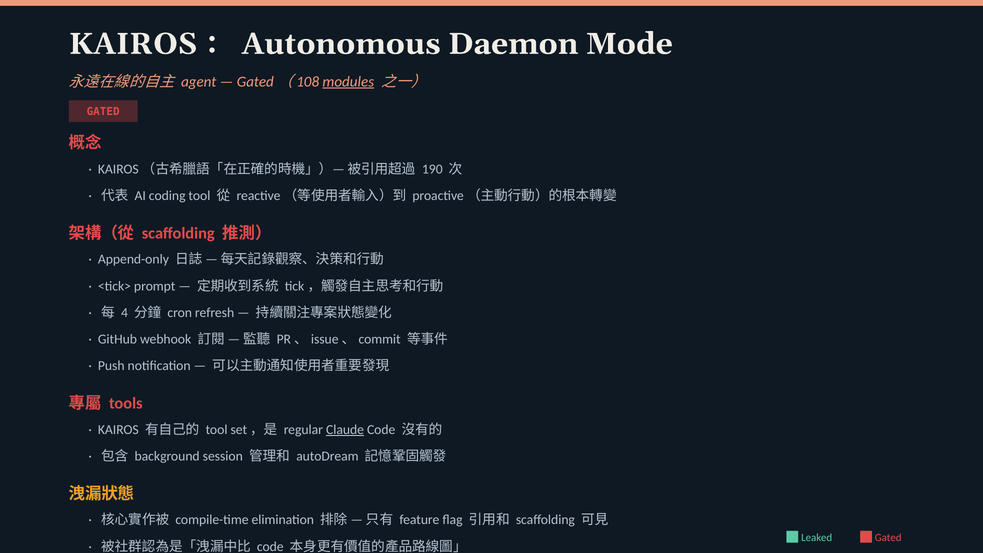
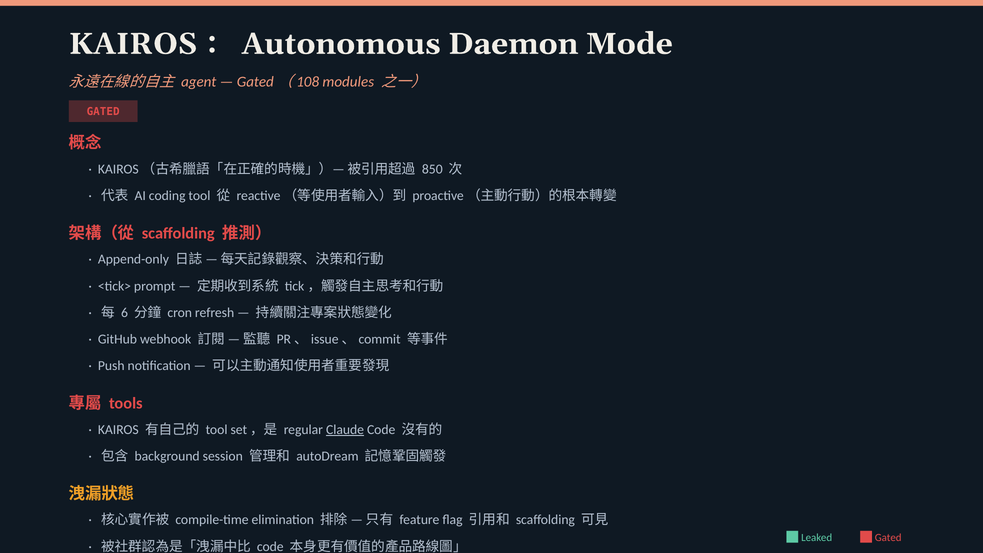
modules underline: present -> none
190: 190 -> 850
4: 4 -> 6
